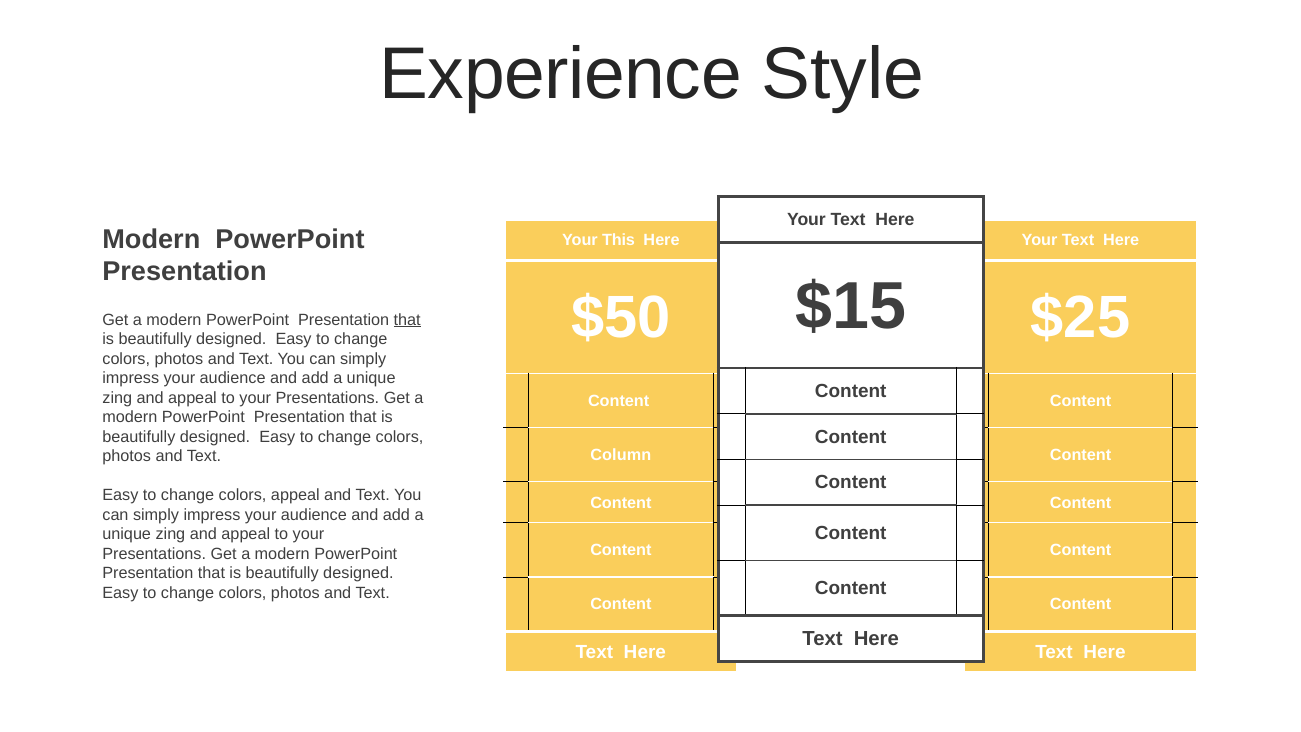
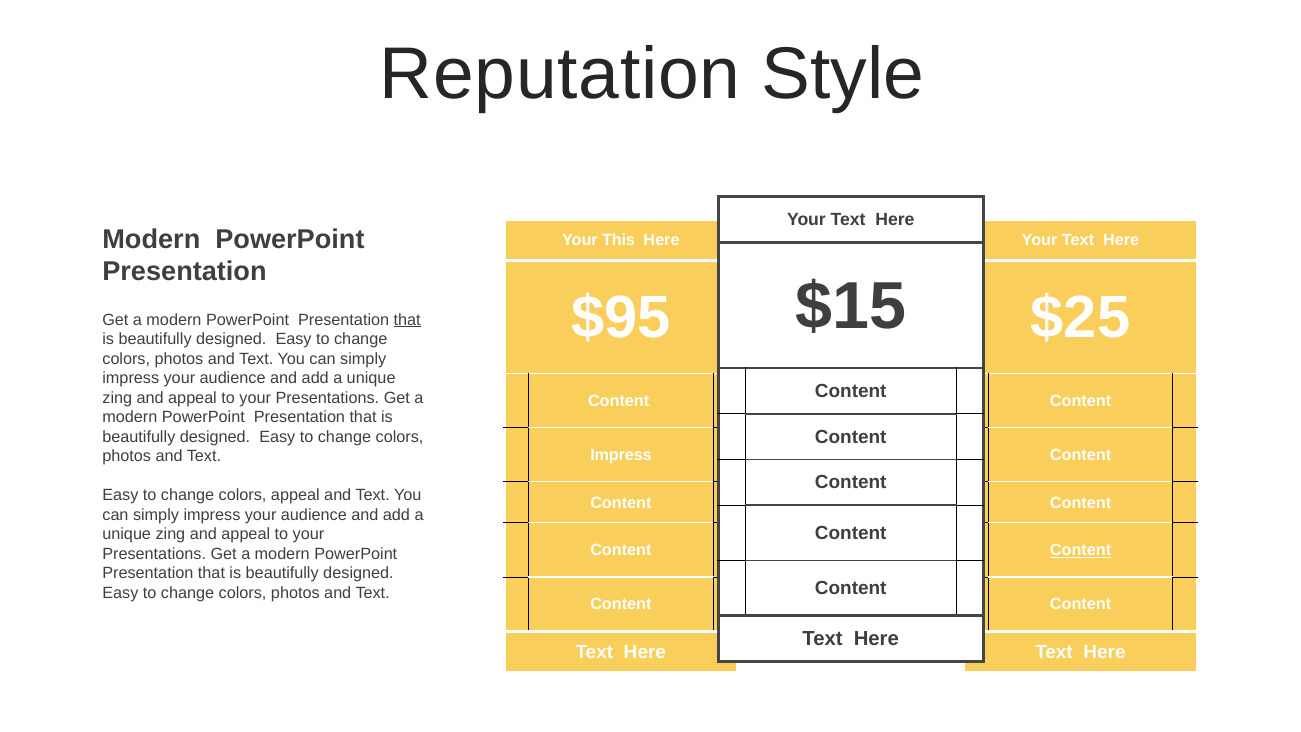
Experience: Experience -> Reputation
$50: $50 -> $95
Column at (621, 455): Column -> Impress
Content at (1081, 550) underline: none -> present
